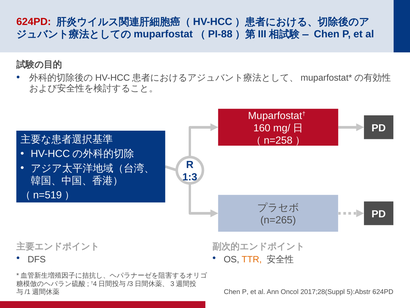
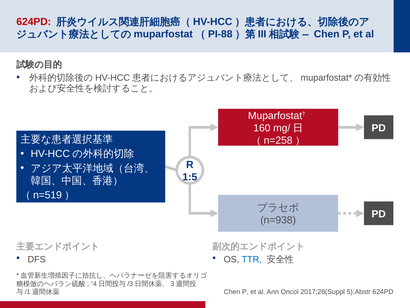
1:3: 1:3 -> 1:5
n=265: n=265 -> n=938
TTR colour: orange -> blue
